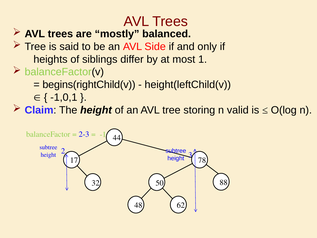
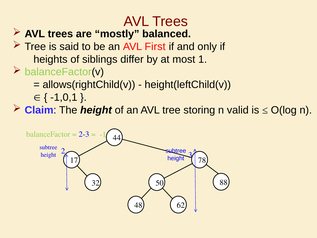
Side: Side -> First
begins(rightChild(v: begins(rightChild(v -> allows(rightChild(v
